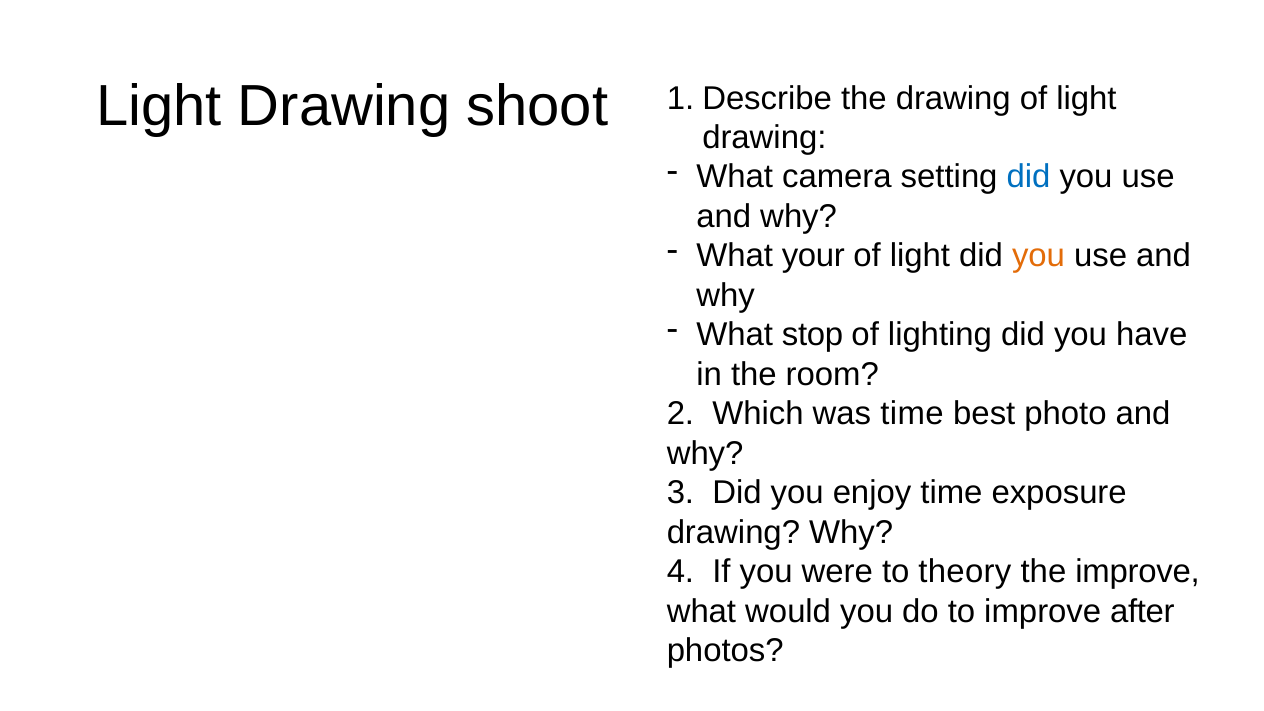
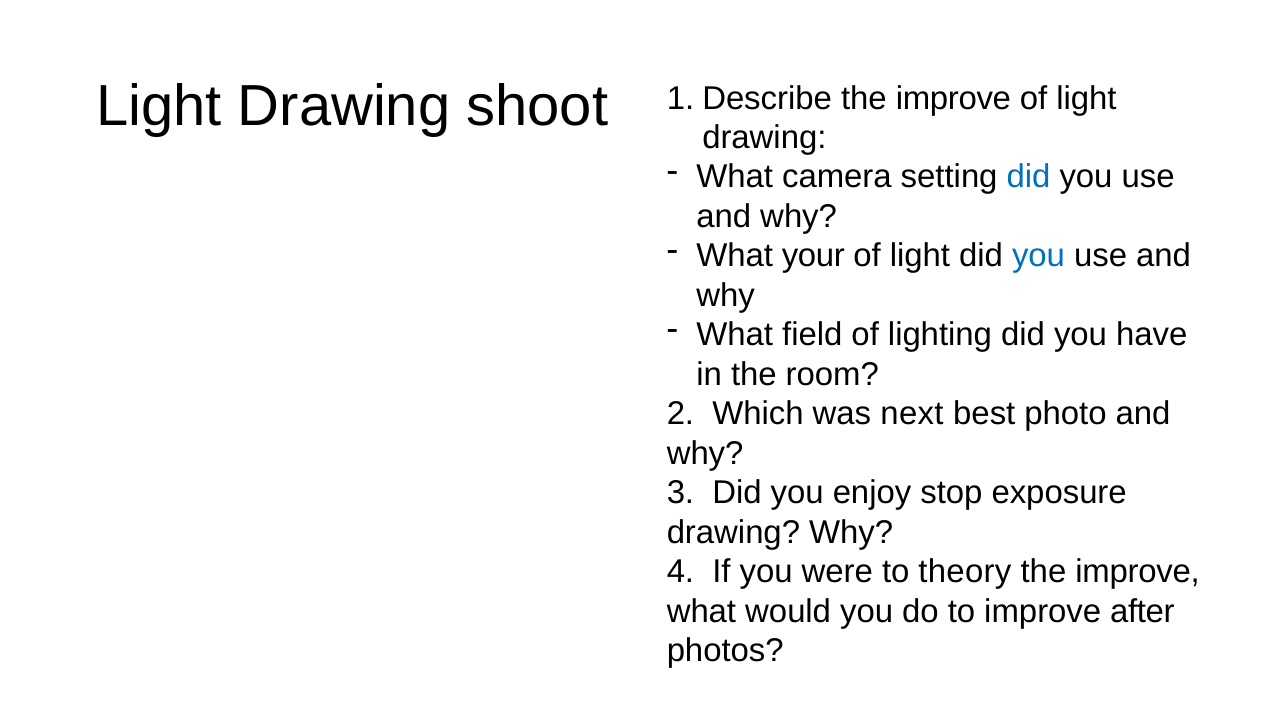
drawing at (953, 98): drawing -> improve
you at (1039, 256) colour: orange -> blue
stop: stop -> field
was time: time -> next
enjoy time: time -> stop
